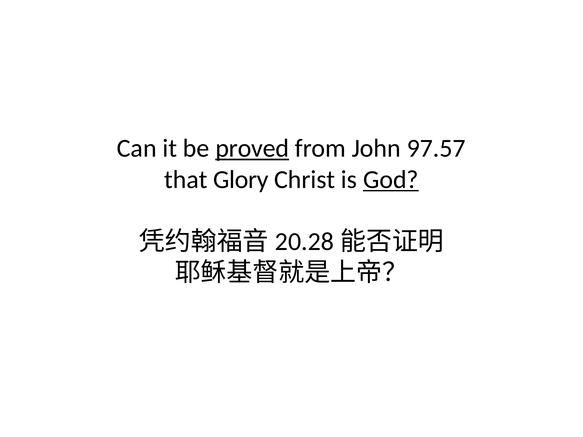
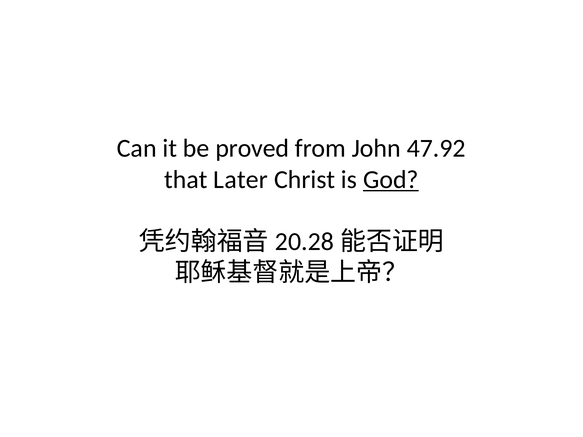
proved underline: present -> none
97.57: 97.57 -> 47.92
Glory: Glory -> Later
